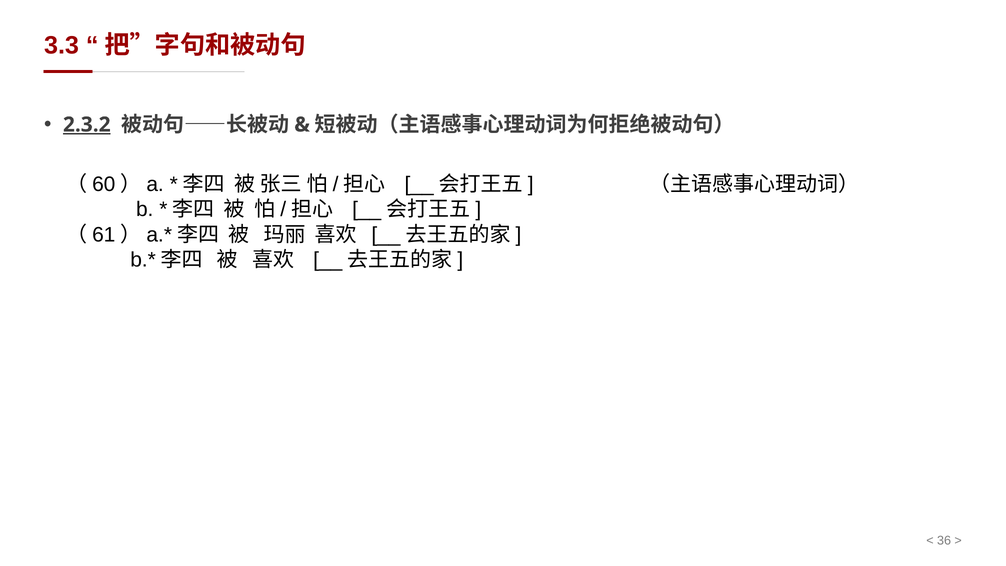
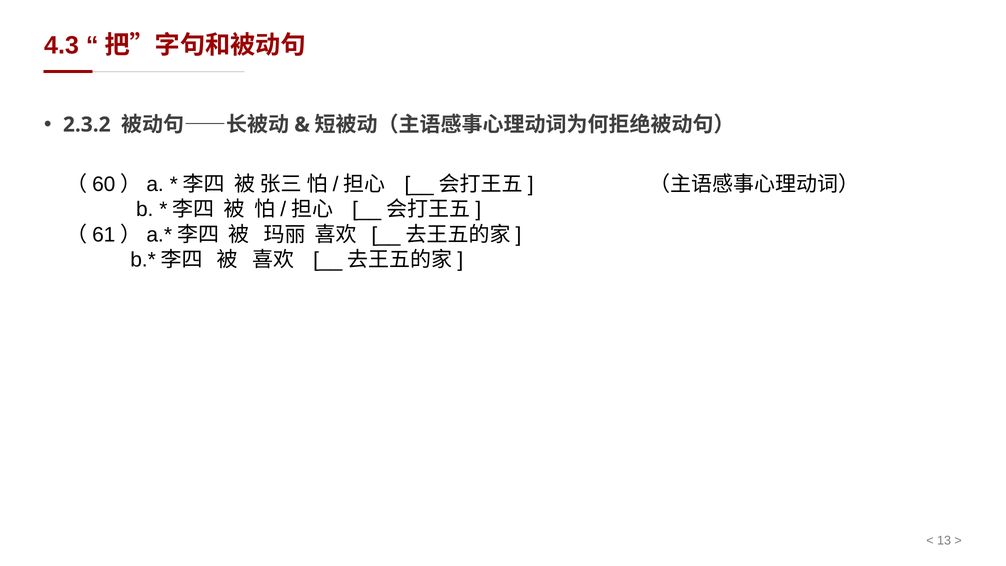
3.3: 3.3 -> 4.3
2.3.2 underline: present -> none
36: 36 -> 13
